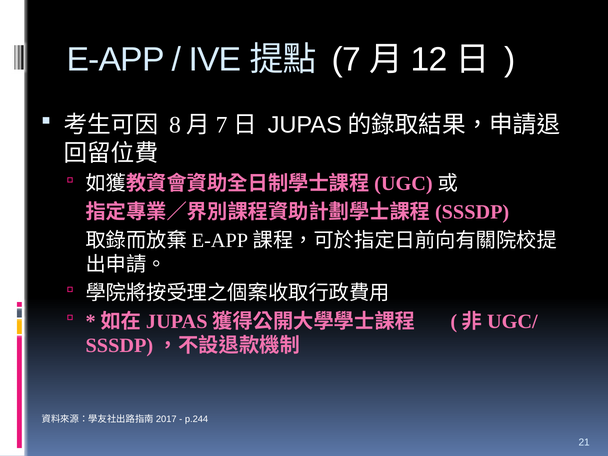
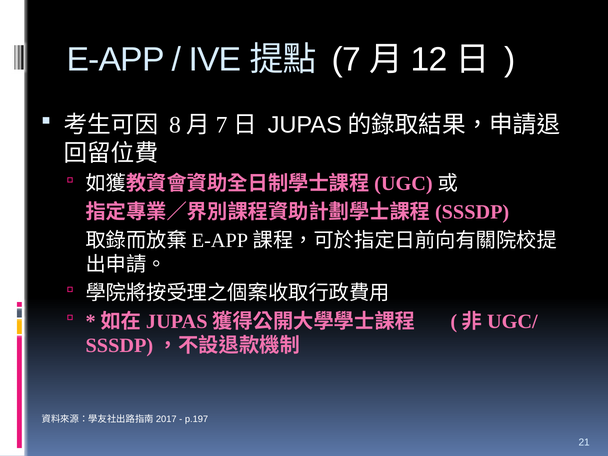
p.244: p.244 -> p.197
